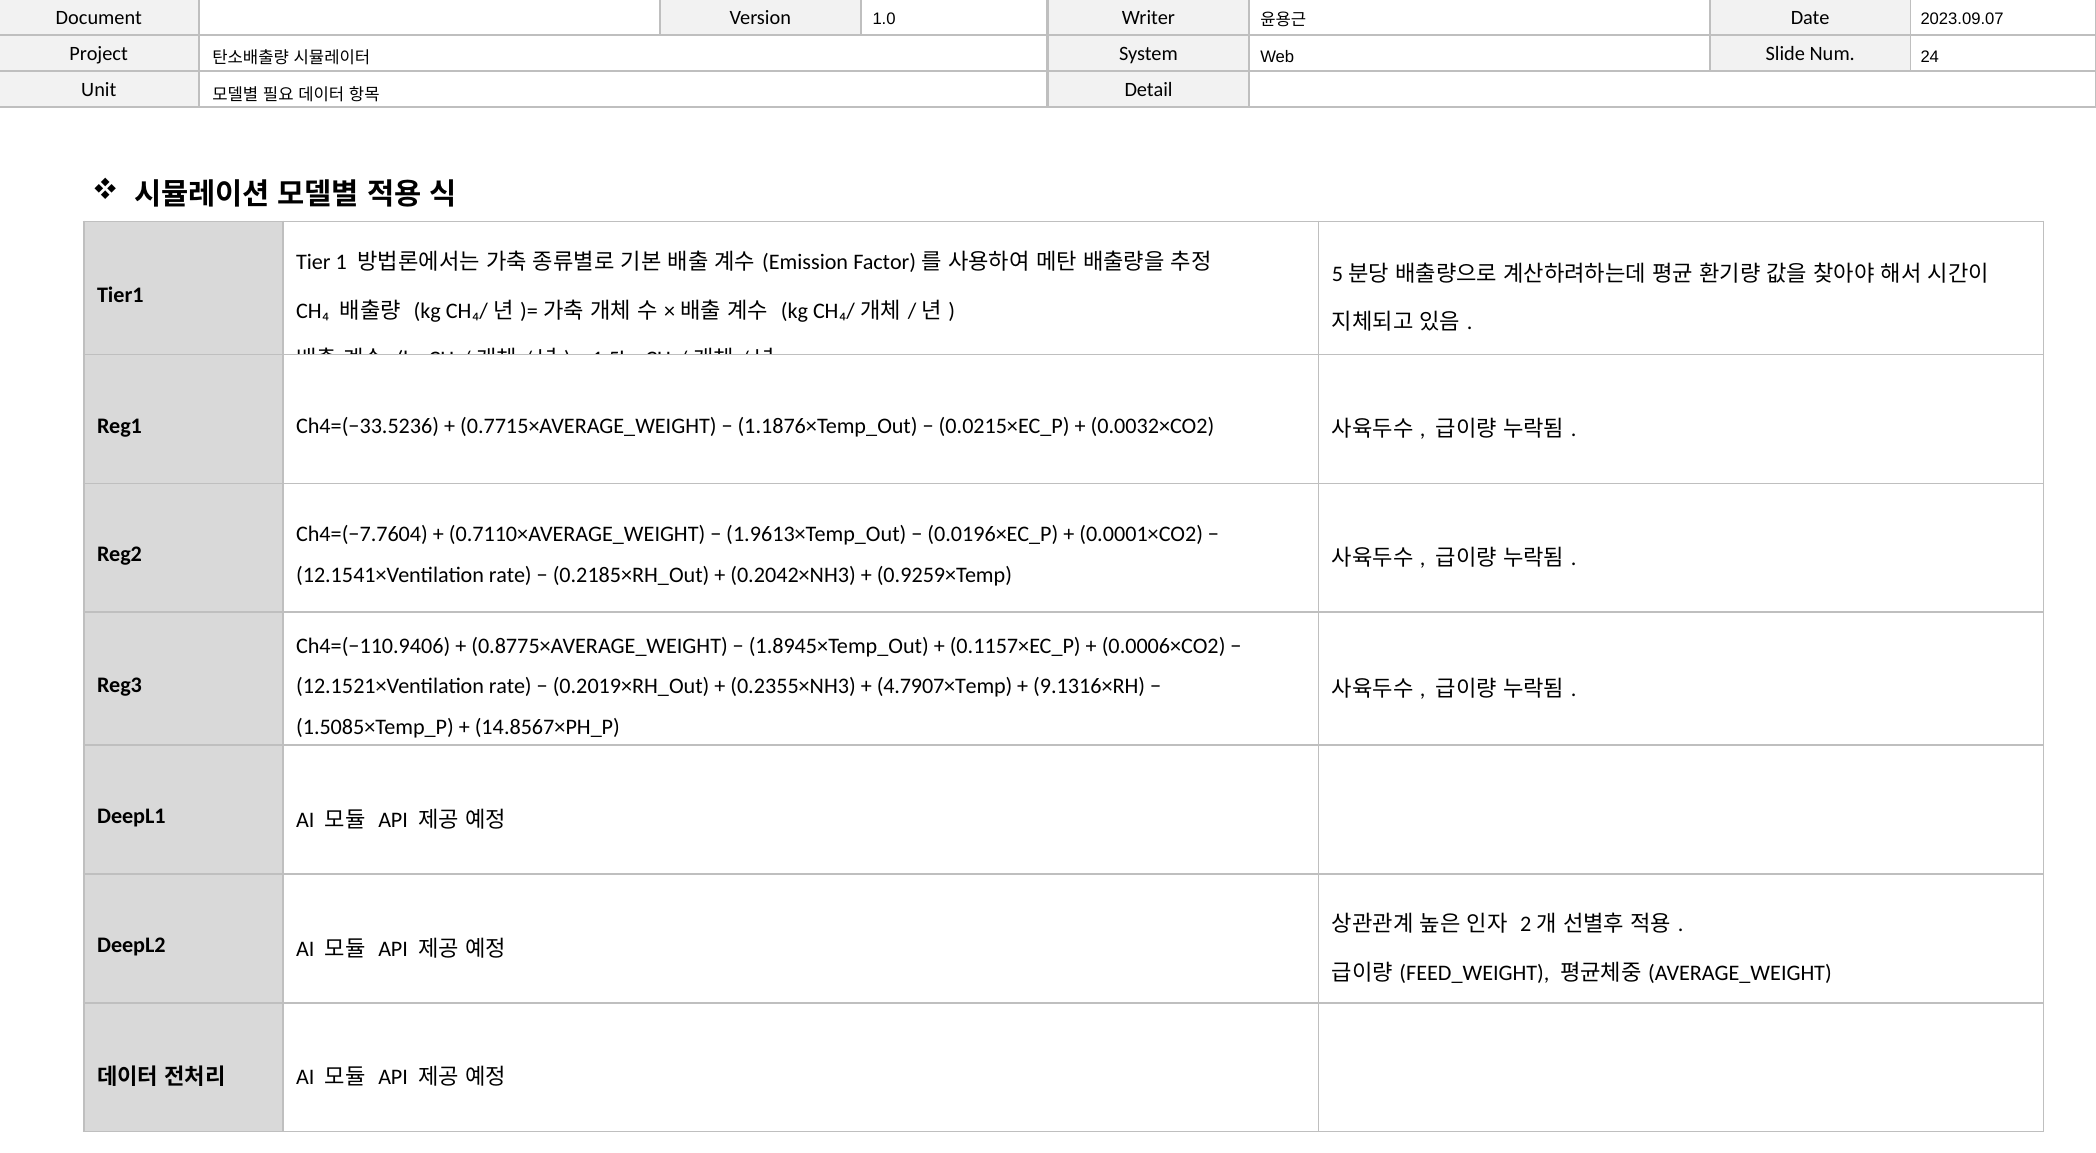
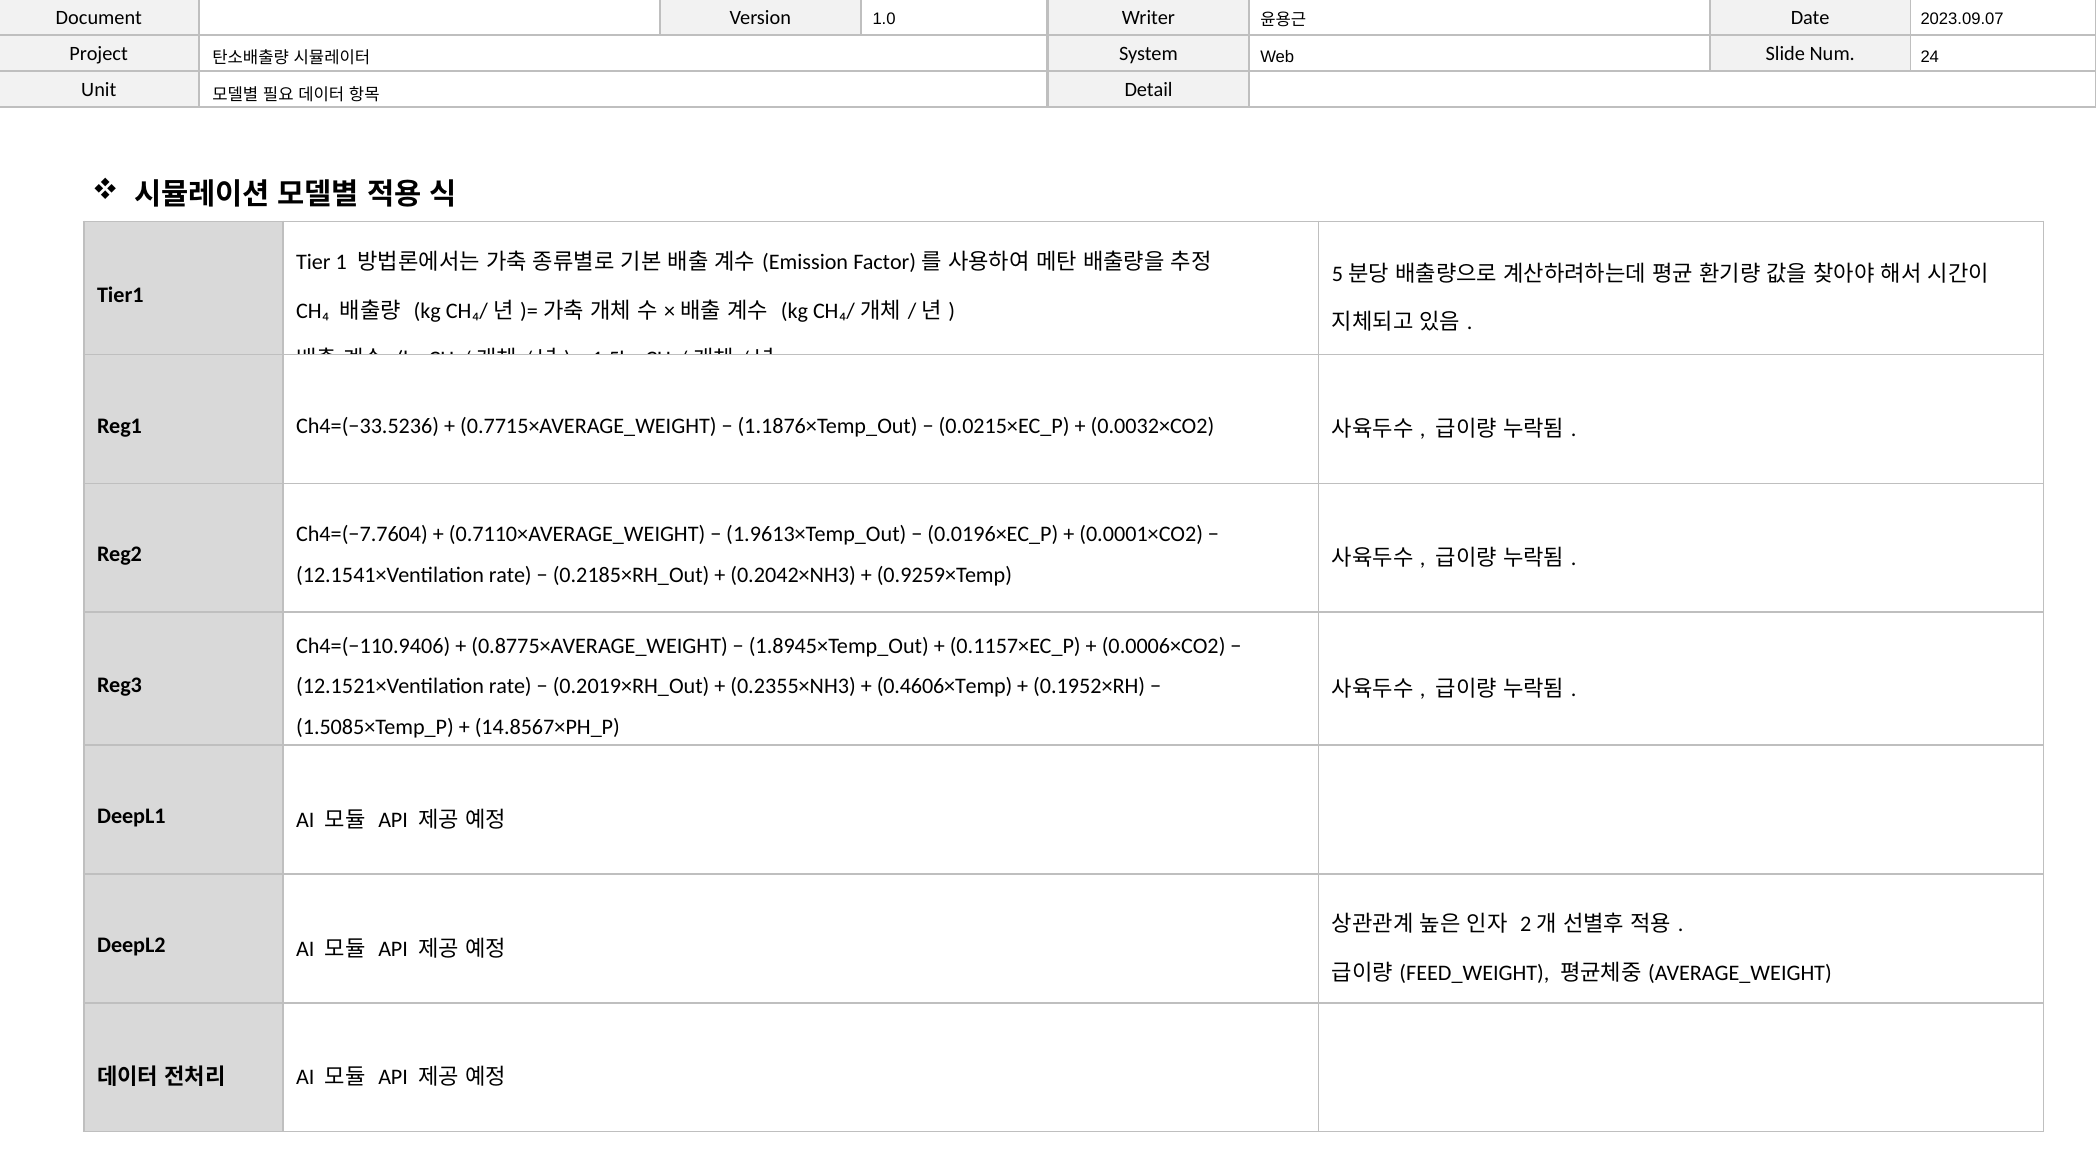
4.7907×Temp: 4.7907×Temp -> 0.4606×Temp
9.1316×RH: 9.1316×RH -> 0.1952×RH
